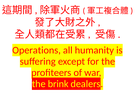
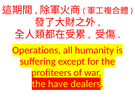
brink: brink -> have
